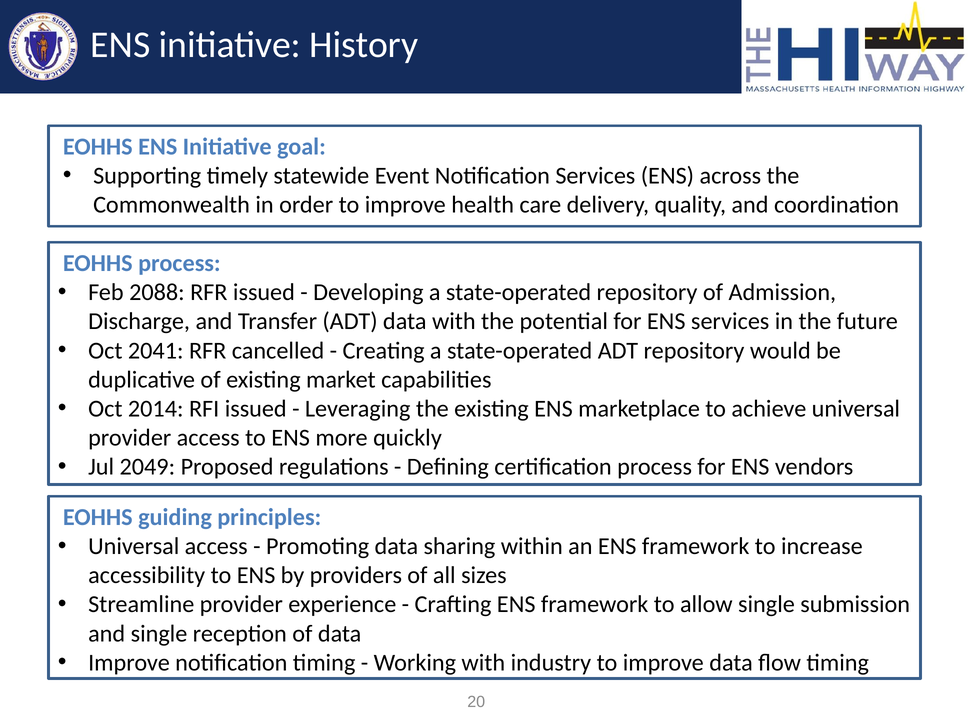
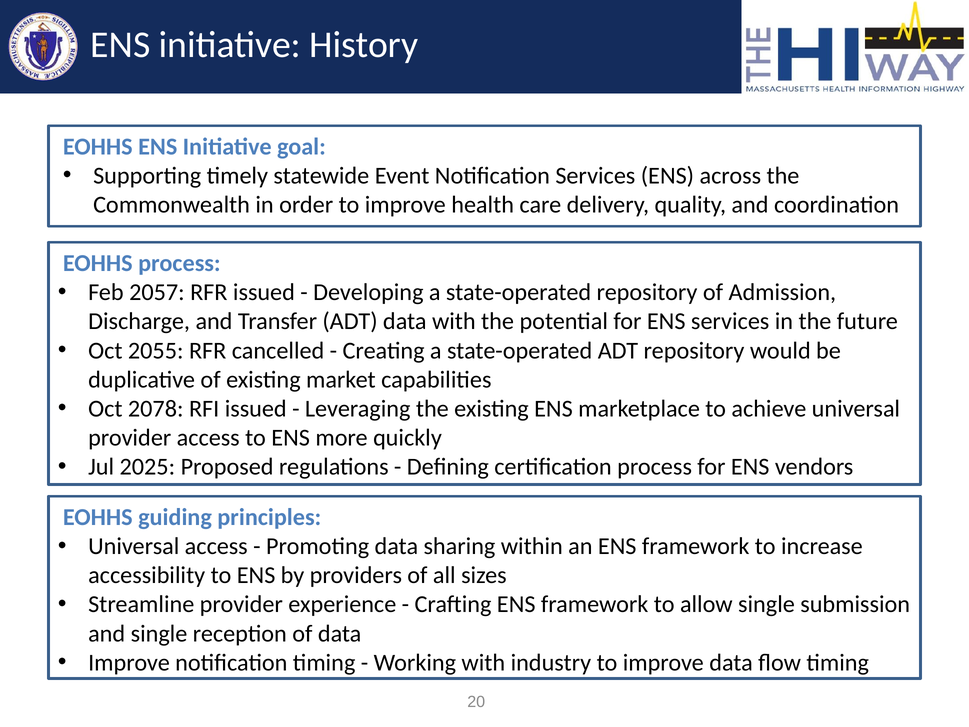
2088: 2088 -> 2057
2041: 2041 -> 2055
2014: 2014 -> 2078
2049: 2049 -> 2025
